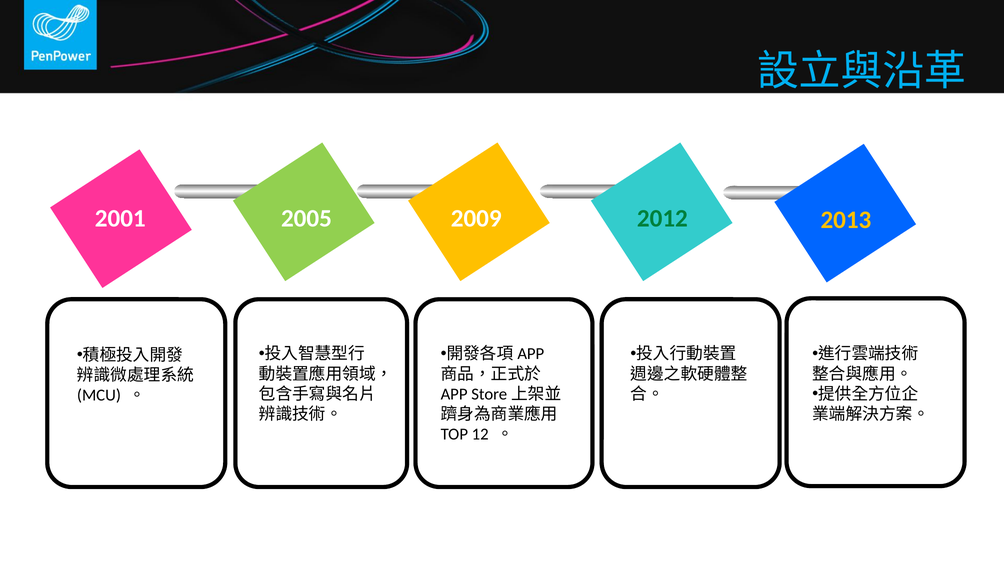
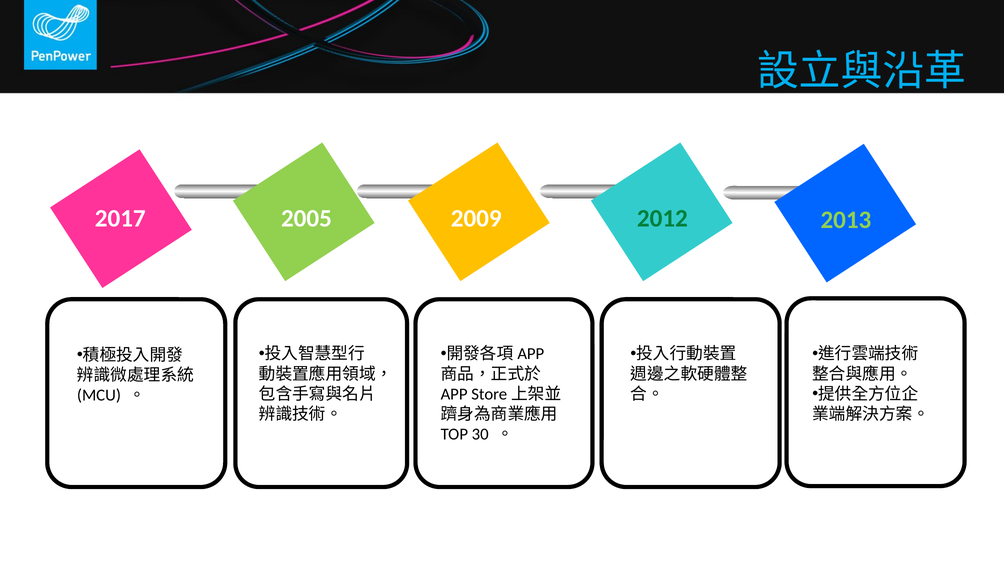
2001: 2001 -> 2017
2013 colour: yellow -> light green
12: 12 -> 30
